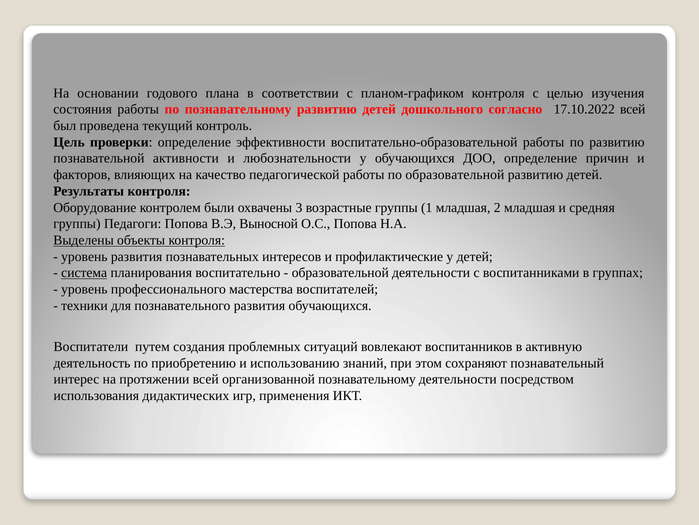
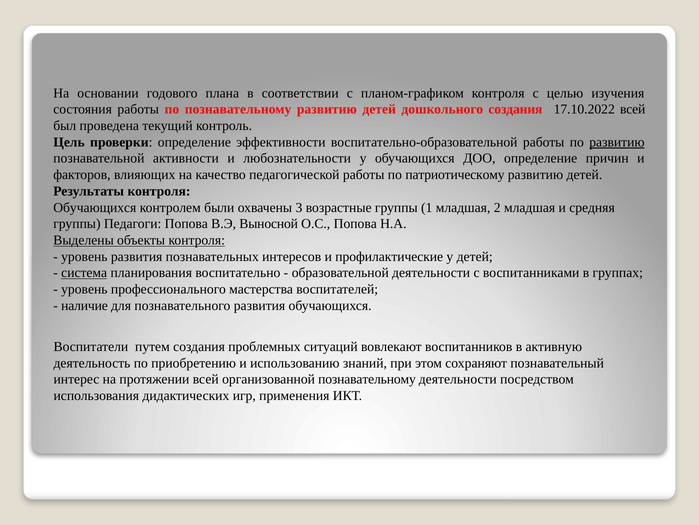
дошкольного согласно: согласно -> создания
развитию at (617, 142) underline: none -> present
по образовательной: образовательной -> патриотическому
Оборудование at (95, 207): Оборудование -> Обучающихся
техники: техники -> наличие
